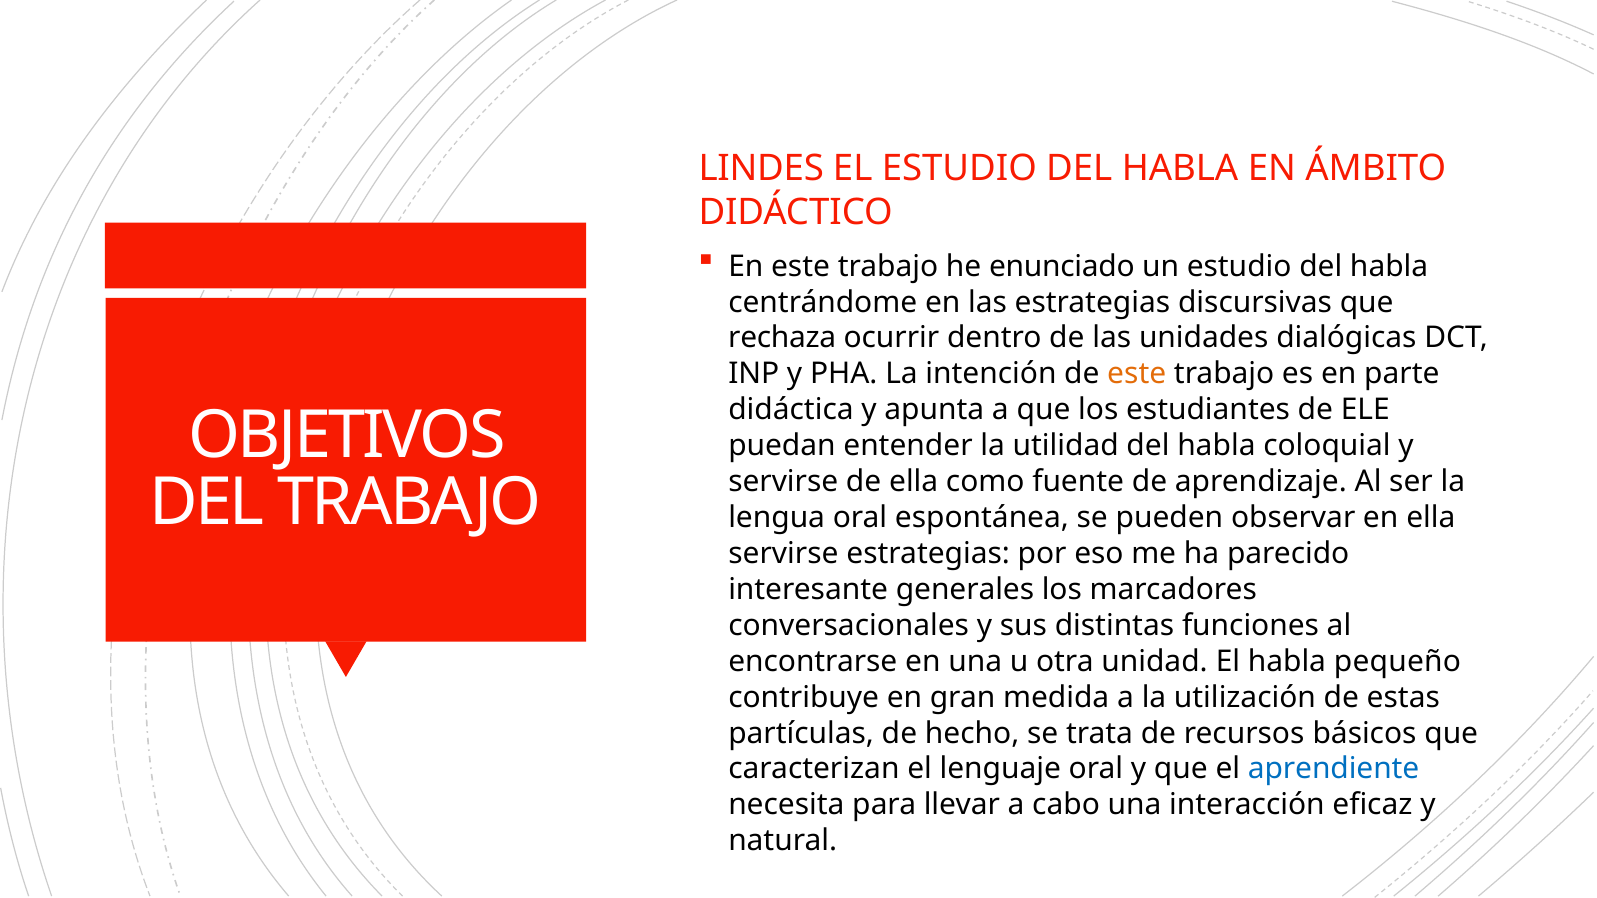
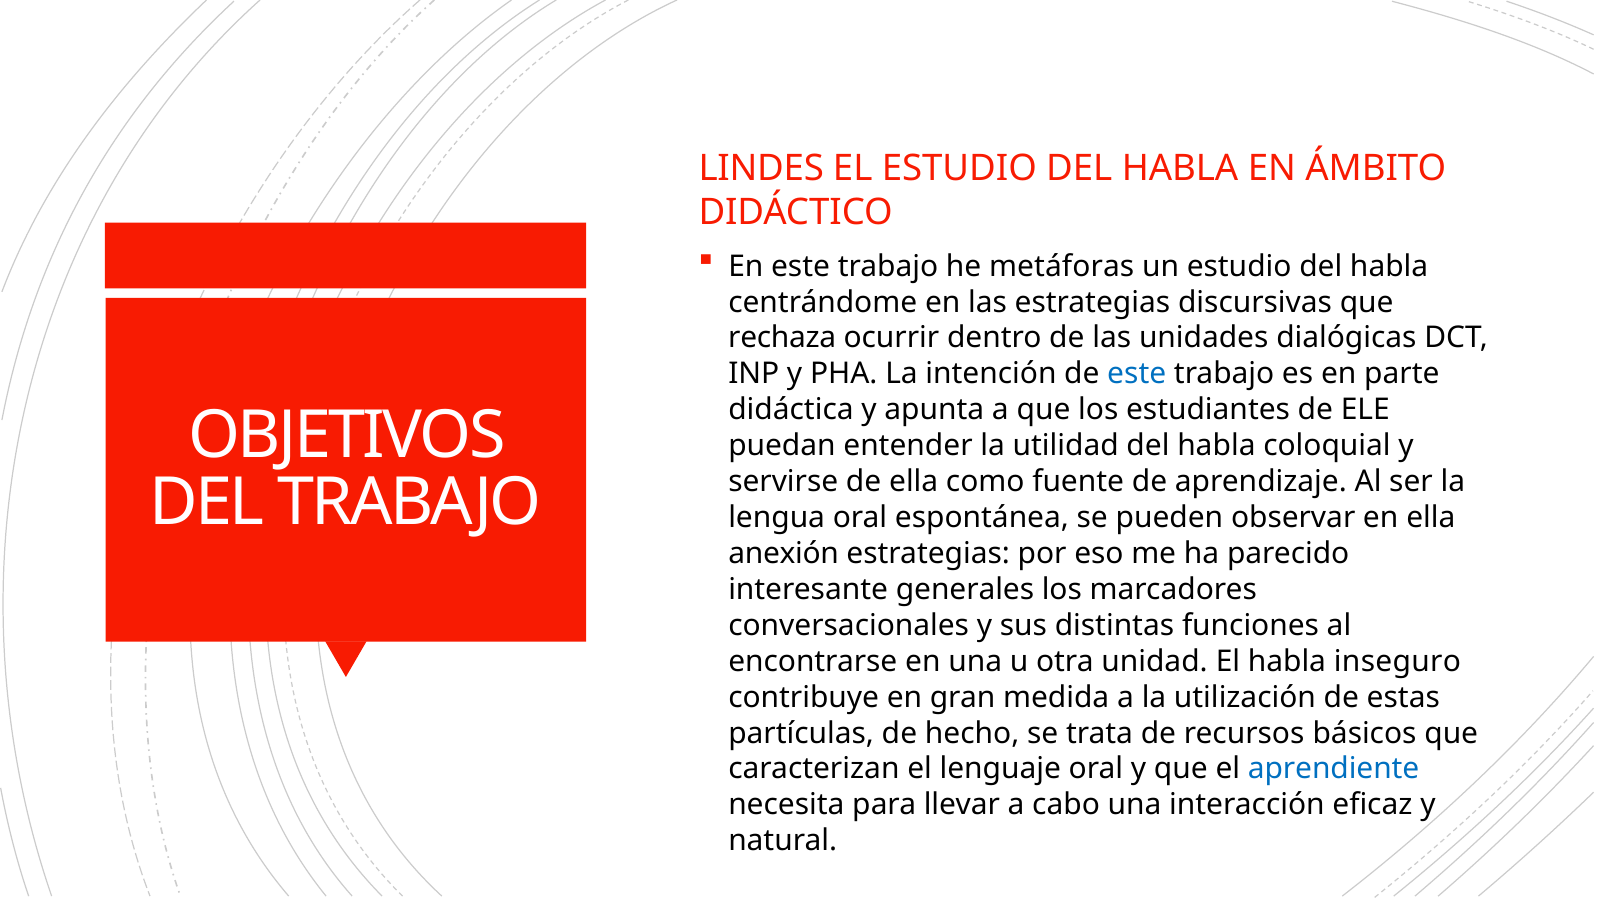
enunciado: enunciado -> metáforas
este at (1137, 374) colour: orange -> blue
servirse at (783, 554): servirse -> anexión
pequeño: pequeño -> inseguro
